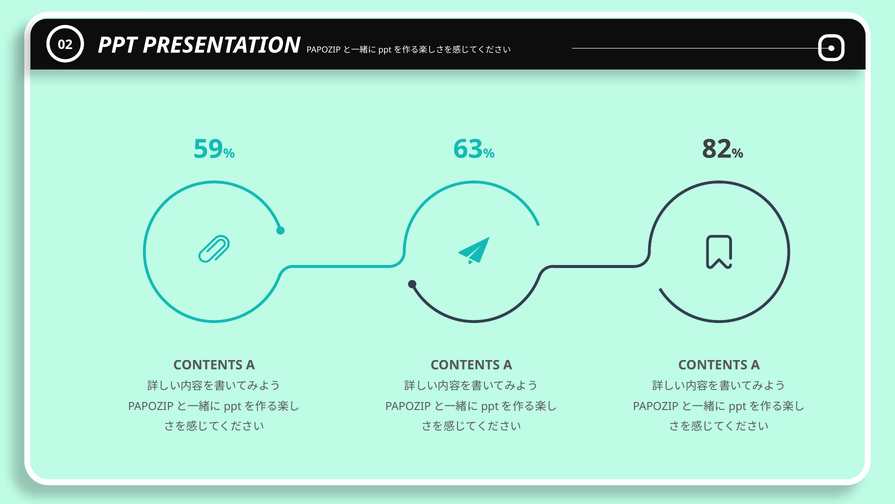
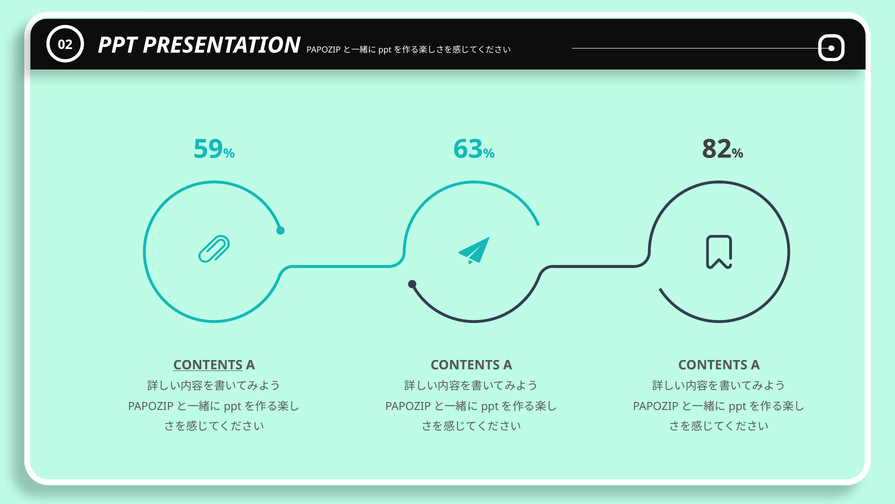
CONTENTS at (208, 365) underline: none -> present
